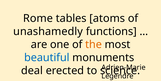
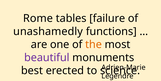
atoms: atoms -> failure
beautiful colour: blue -> purple
deal: deal -> best
